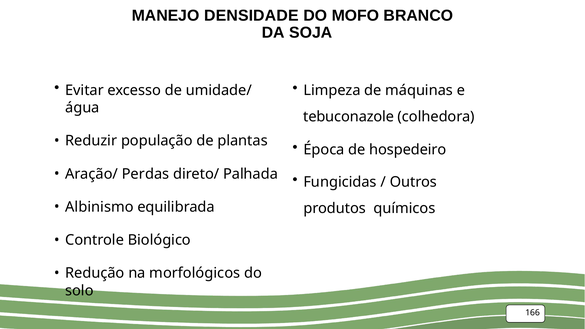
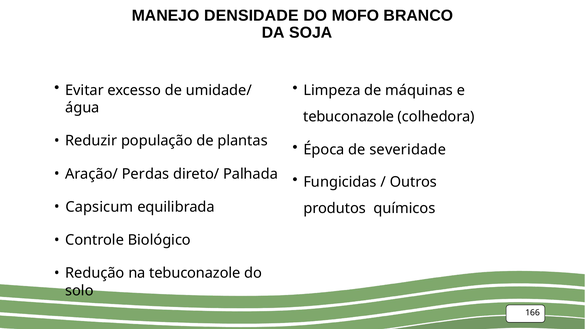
hospedeiro: hospedeiro -> severidade
Albinismo: Albinismo -> Capsicum
na morfológicos: morfológicos -> tebuconazole
